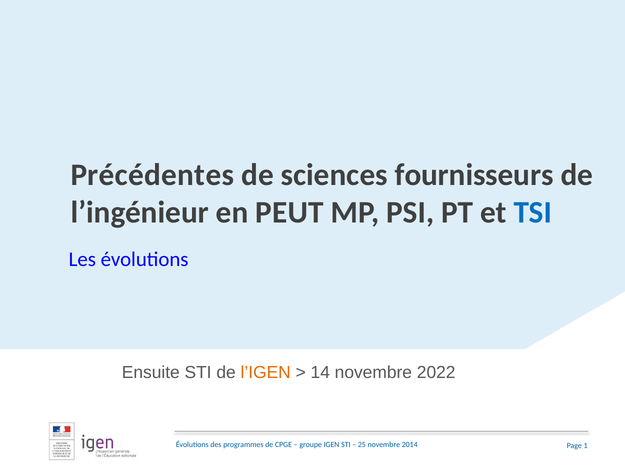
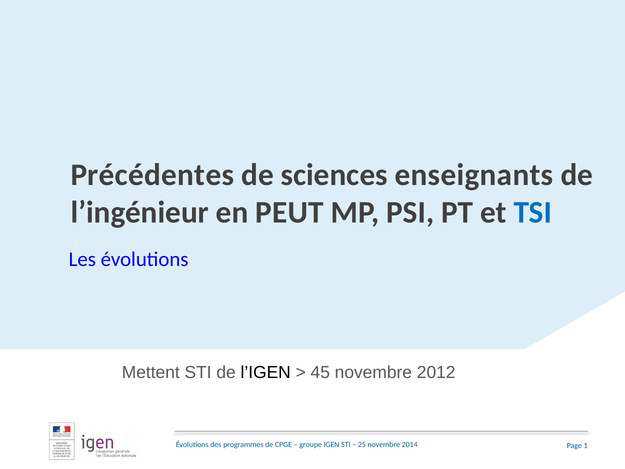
fournisseurs: fournisseurs -> enseignants
Ensuite: Ensuite -> Mettent
l’IGEN colour: orange -> black
14: 14 -> 45
2022: 2022 -> 2012
